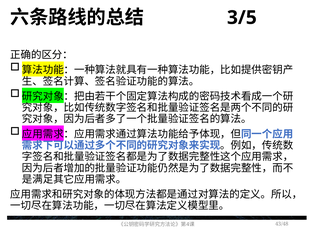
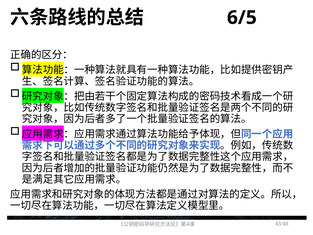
3/5: 3/5 -> 6/5
